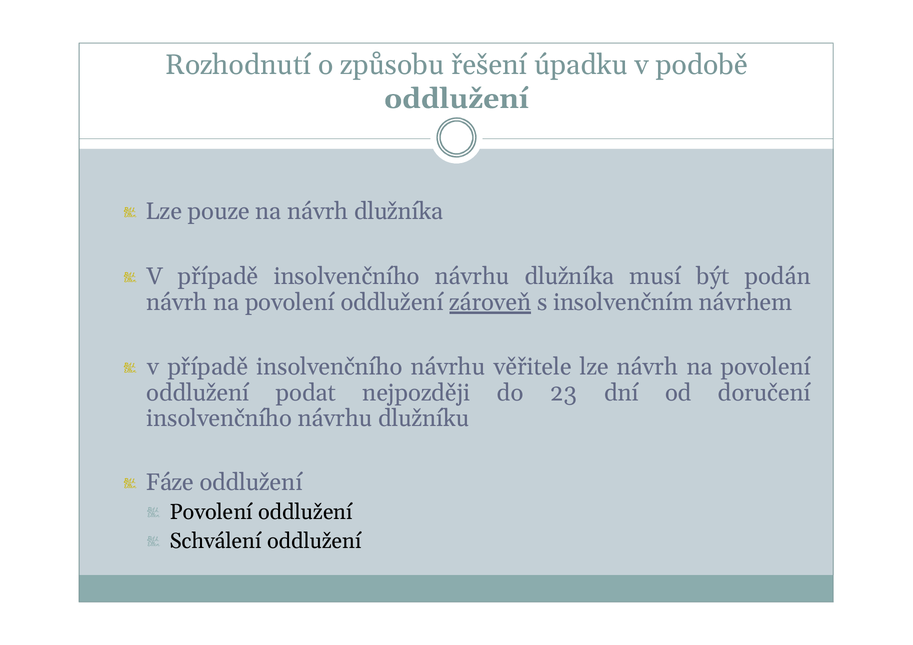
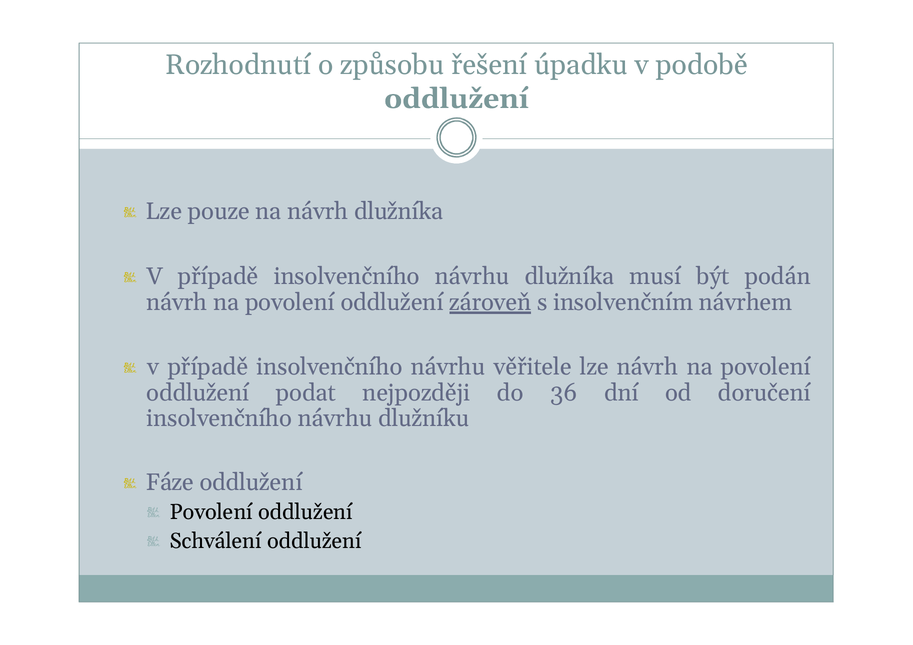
23: 23 -> 36
